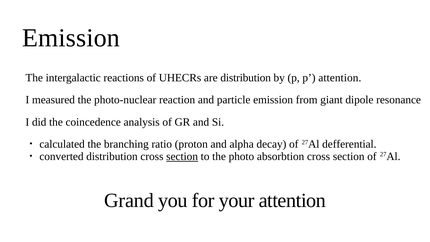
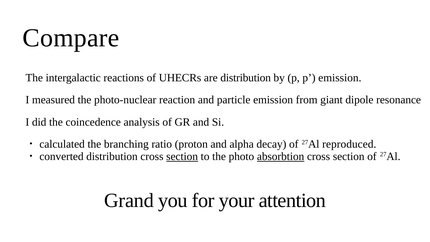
Emission at (71, 38): Emission -> Compare
p attention: attention -> emission
defferential: defferential -> reproduced
absorbtion underline: none -> present
